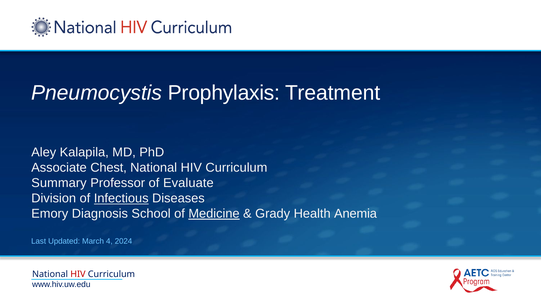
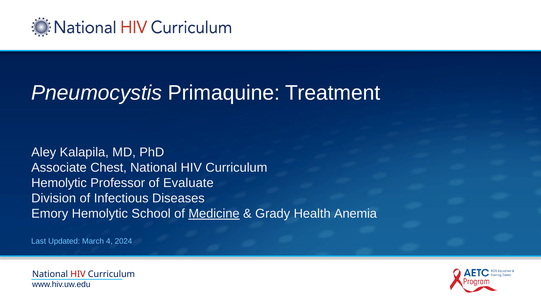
Prophylaxis: Prophylaxis -> Primaquine
Summary at (59, 183): Summary -> Hemolytic
Infectious underline: present -> none
Emory Diagnosis: Diagnosis -> Hemolytic
